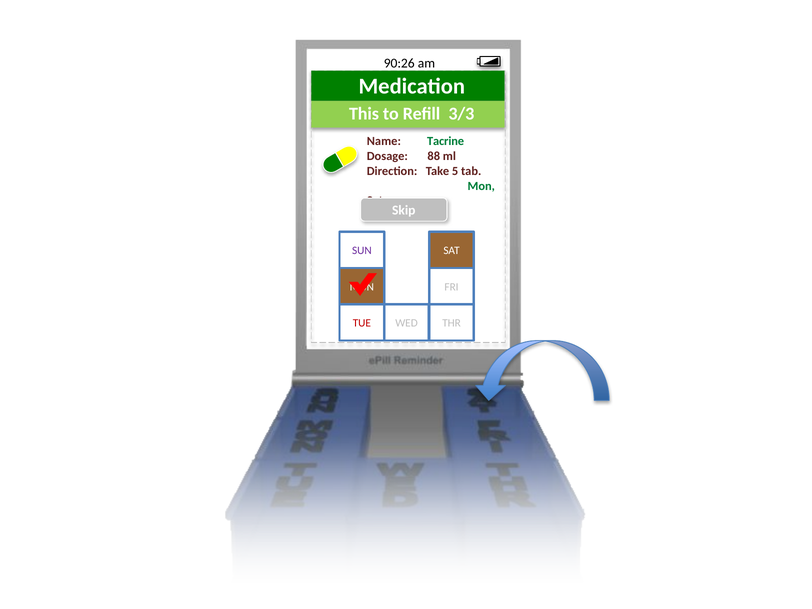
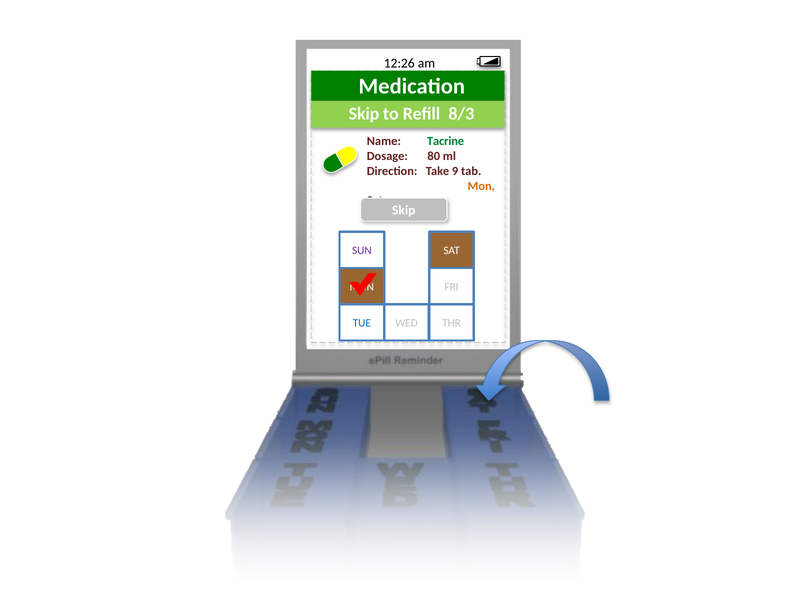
90:26: 90:26 -> 12:26
This at (364, 114): This -> Skip
3/3: 3/3 -> 8/3
88: 88 -> 80
5: 5 -> 9
Mon at (481, 186) colour: green -> orange
TUE colour: red -> blue
